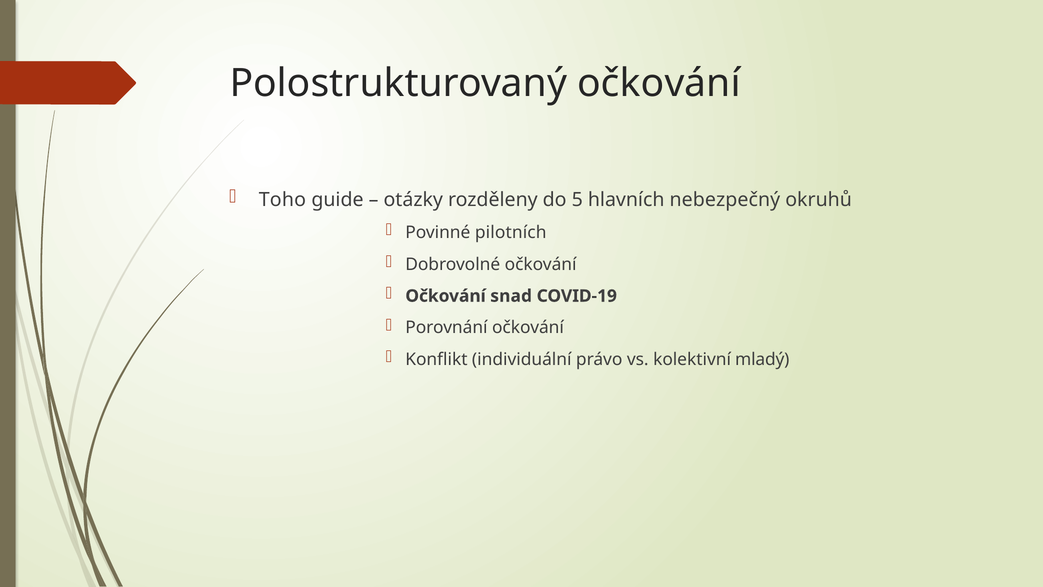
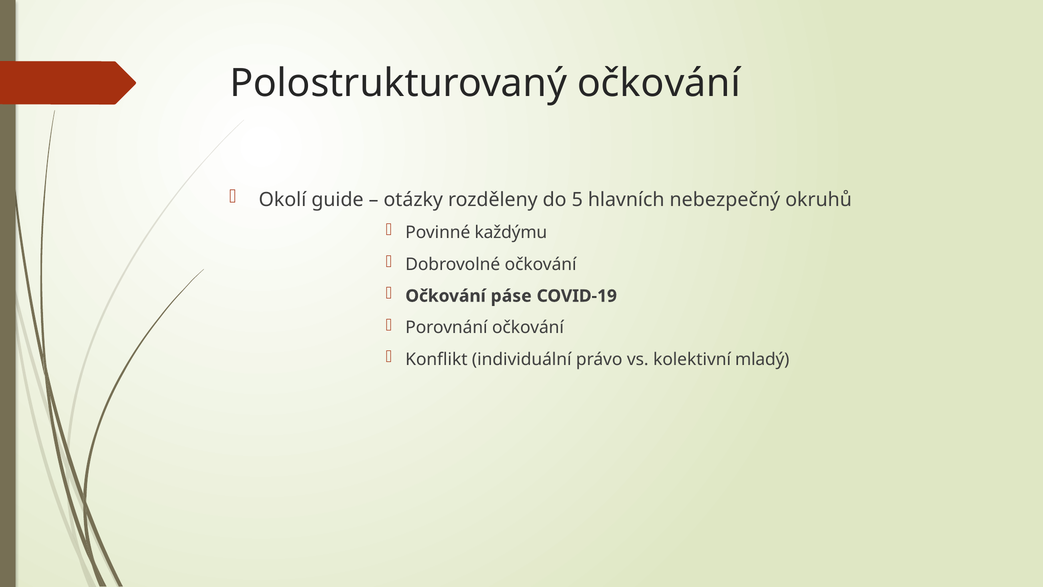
Toho: Toho -> Okolí
pilotních: pilotních -> každýmu
snad: snad -> páse
